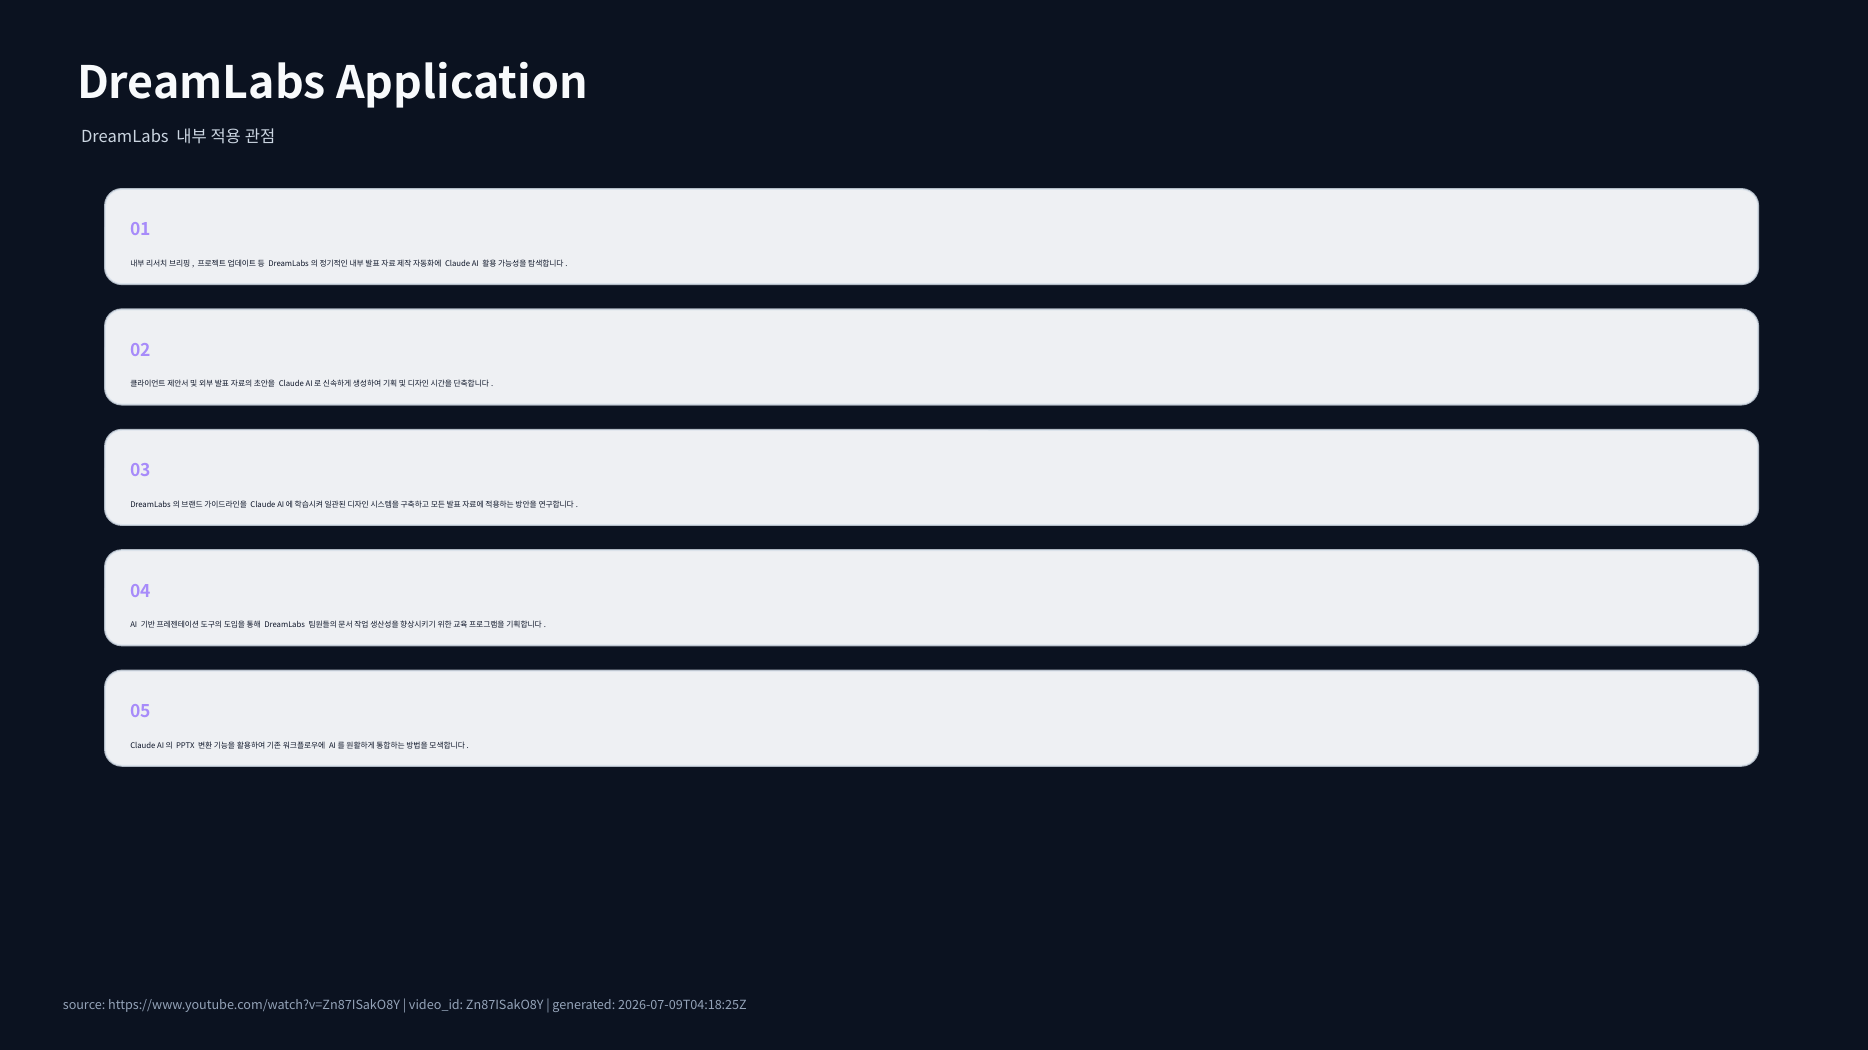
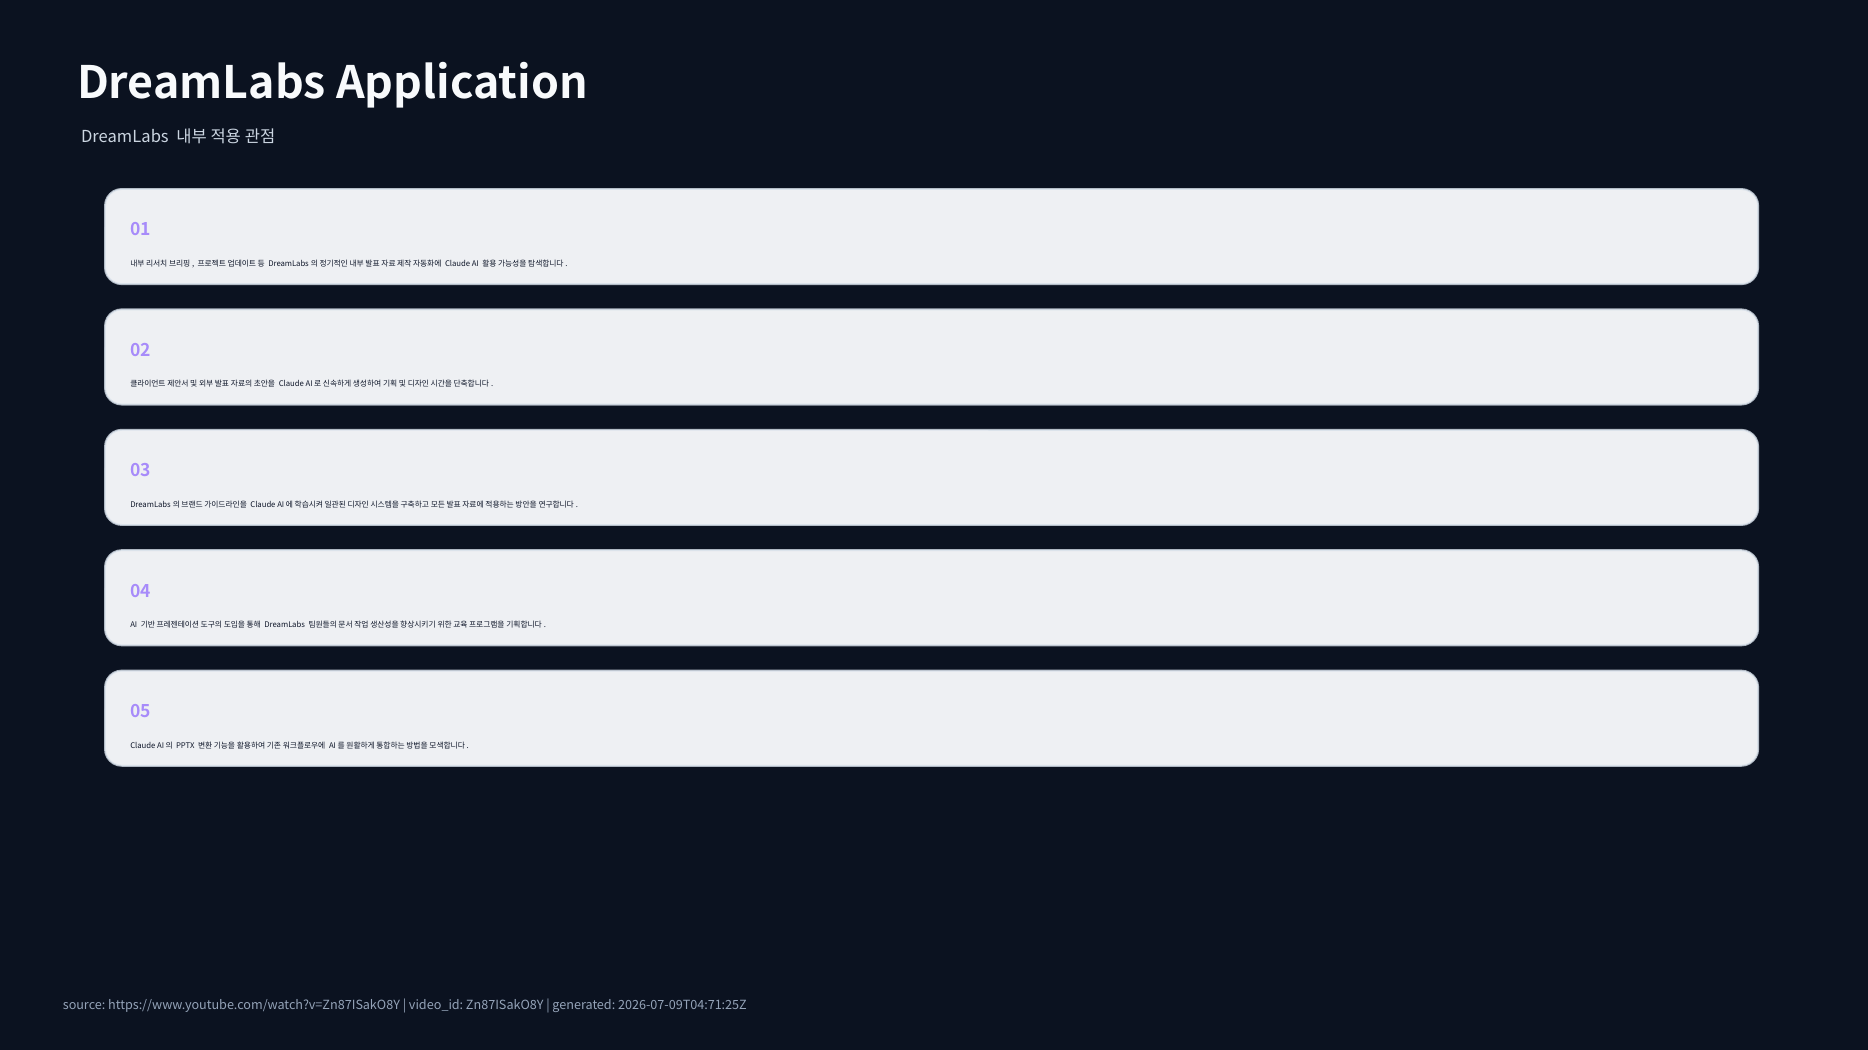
2026-07-09T04:18:25Z: 2026-07-09T04:18:25Z -> 2026-07-09T04:71:25Z
